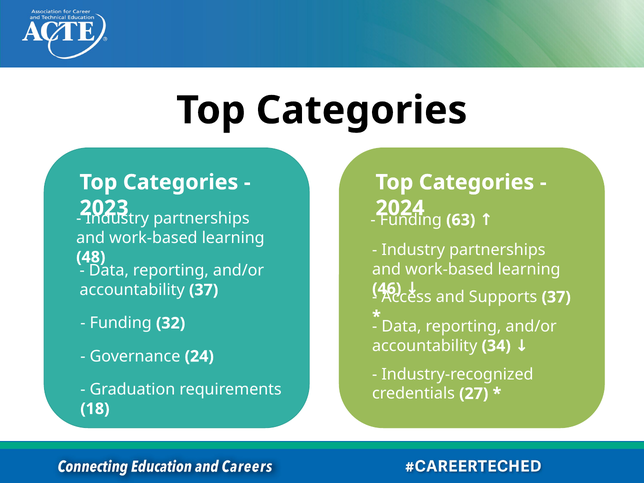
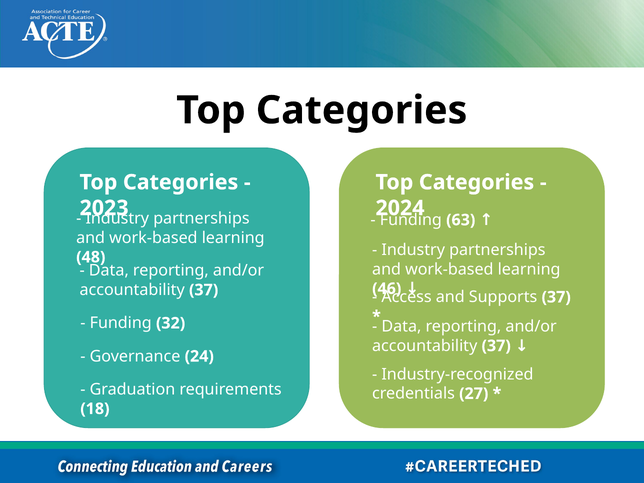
34 at (496, 346): 34 -> 37
